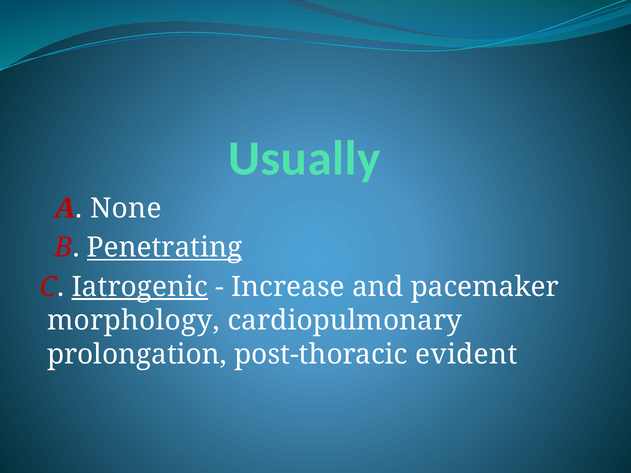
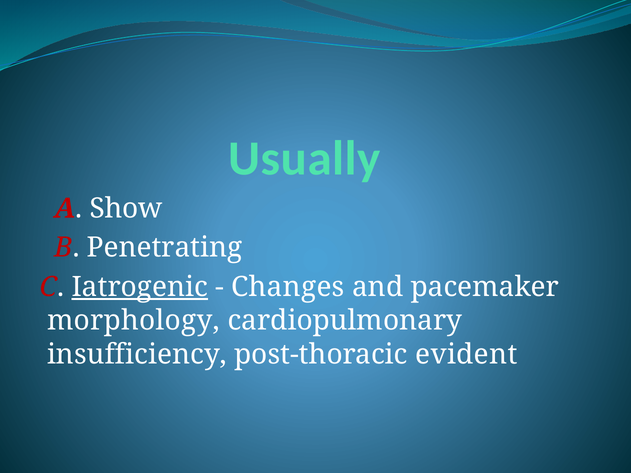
None: None -> Show
Penetrating underline: present -> none
Increase: Increase -> Changes
prolongation: prolongation -> insufficiency
